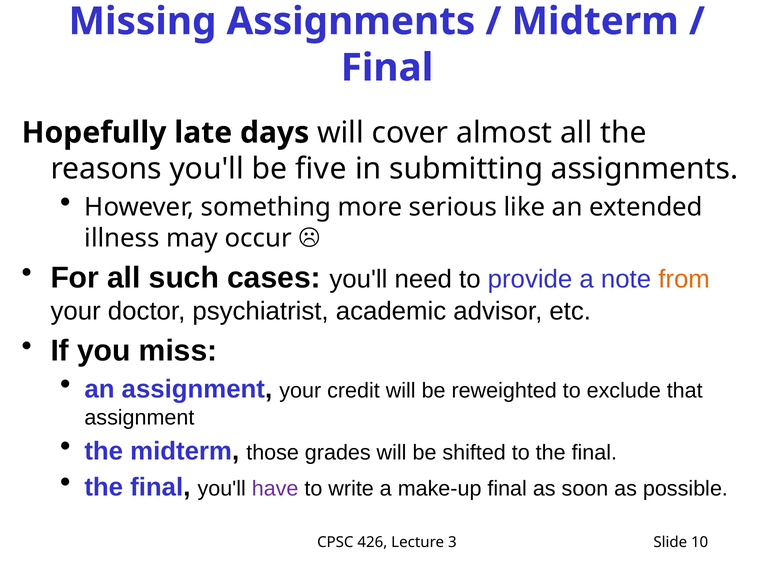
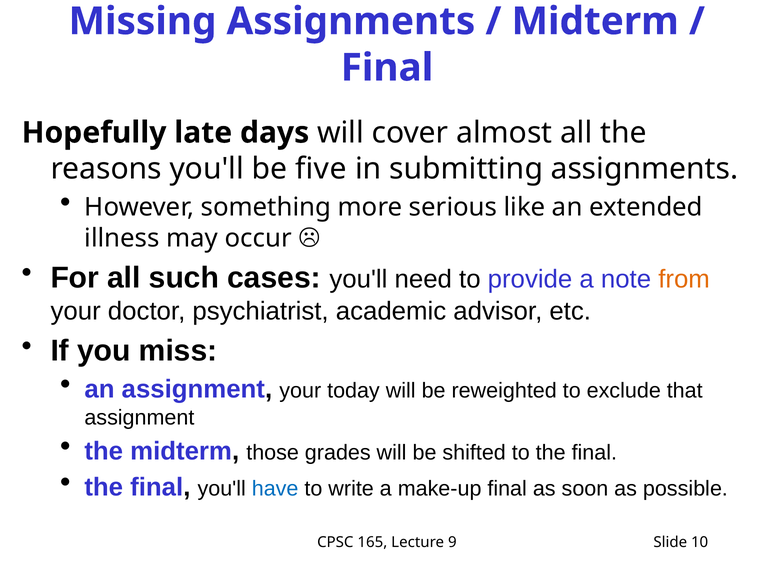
credit: credit -> today
have colour: purple -> blue
426: 426 -> 165
3: 3 -> 9
